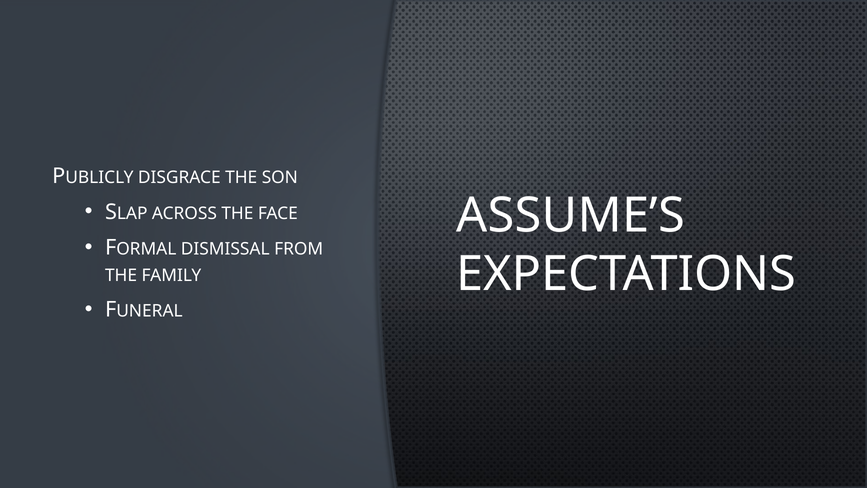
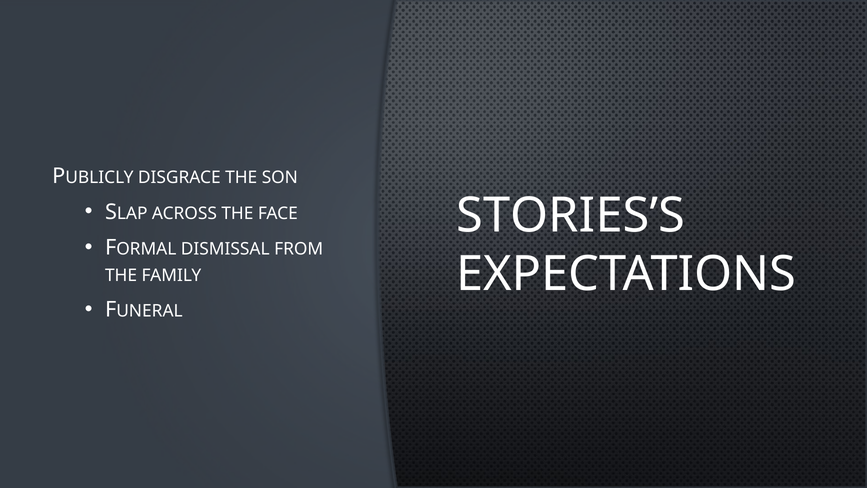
ASSUME’S: ASSUME’S -> STORIES’S
